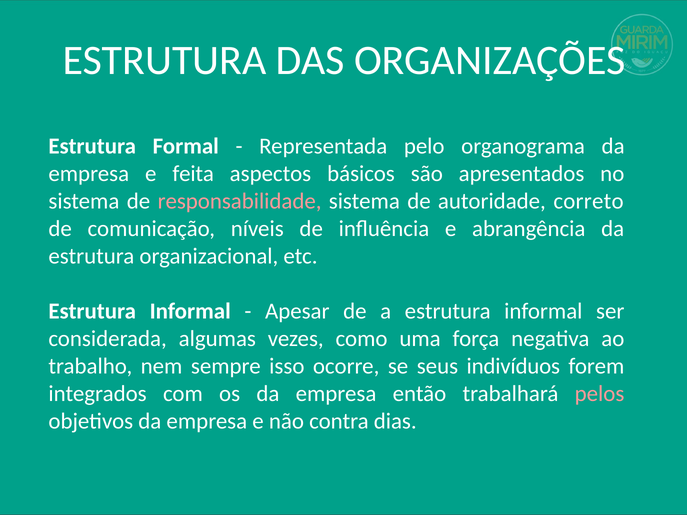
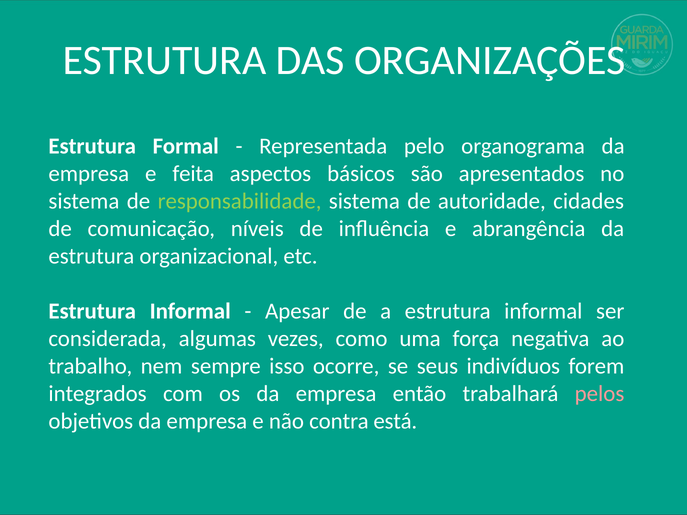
responsabilidade colour: pink -> light green
correto: correto -> cidades
dias: dias -> está
